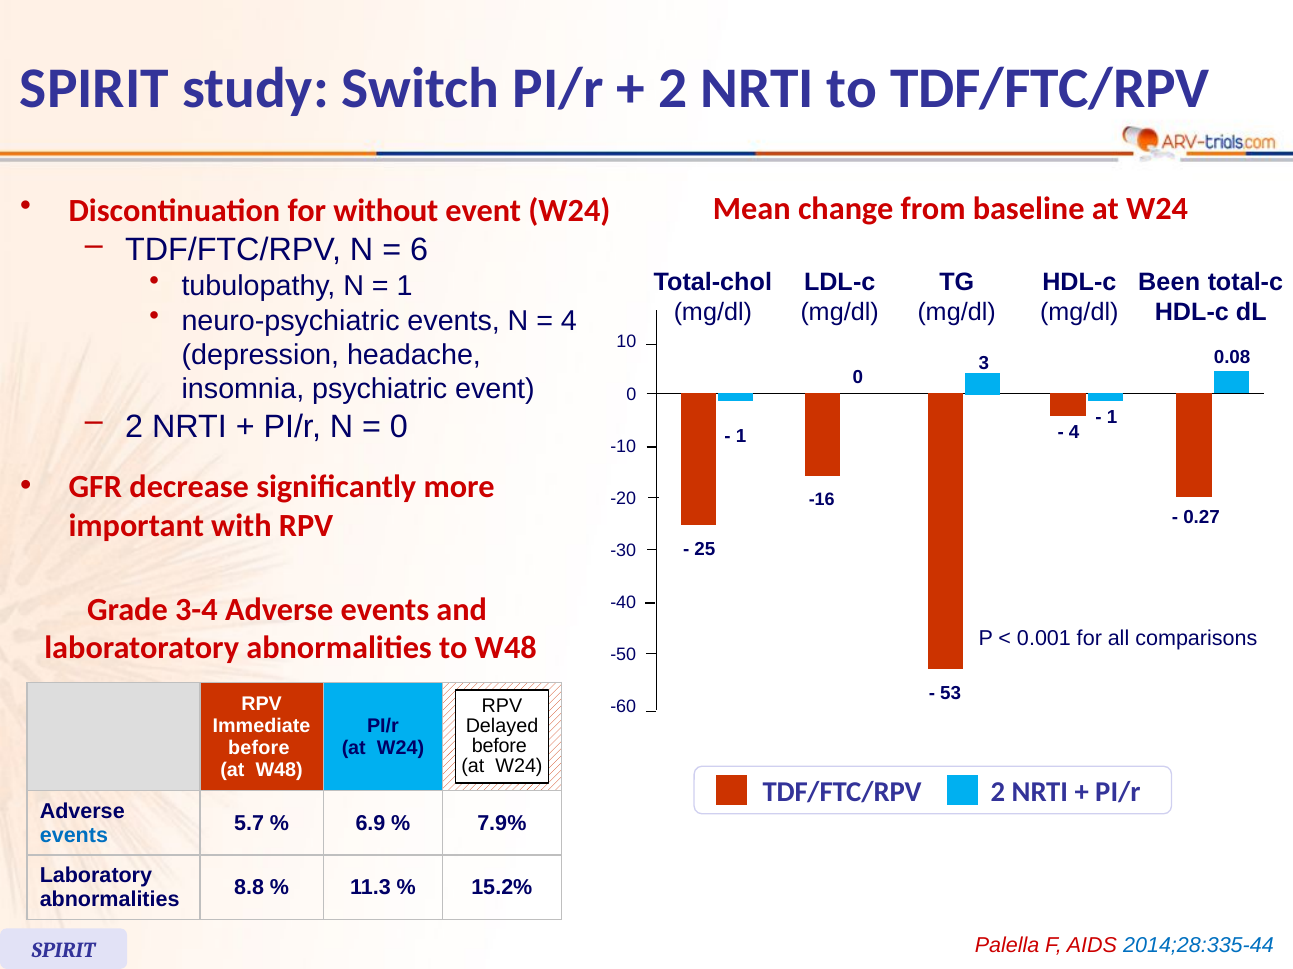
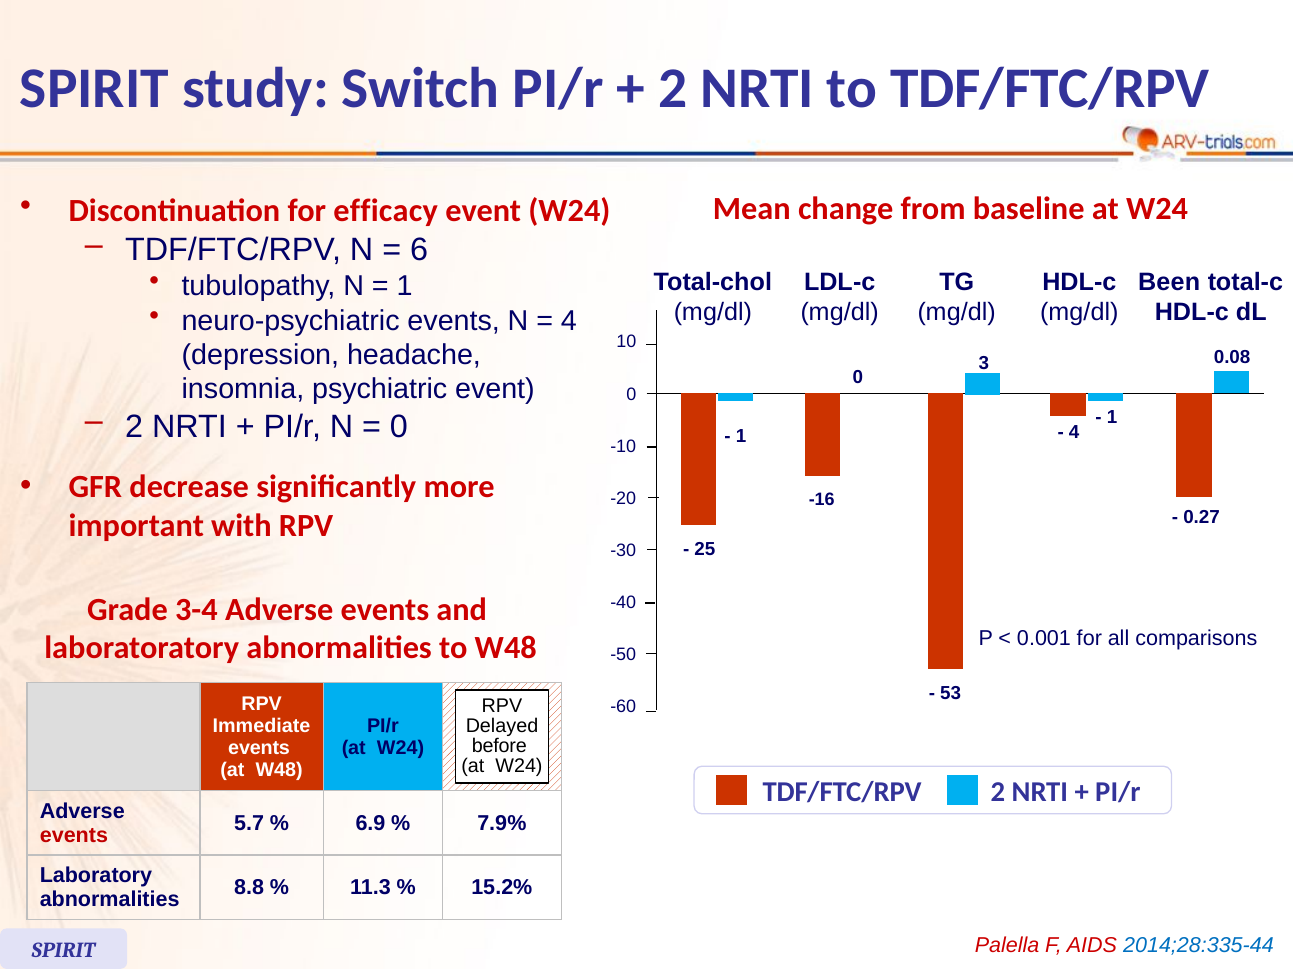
without: without -> efficacy
before at (259, 748): before -> events
events at (74, 836) colour: blue -> red
